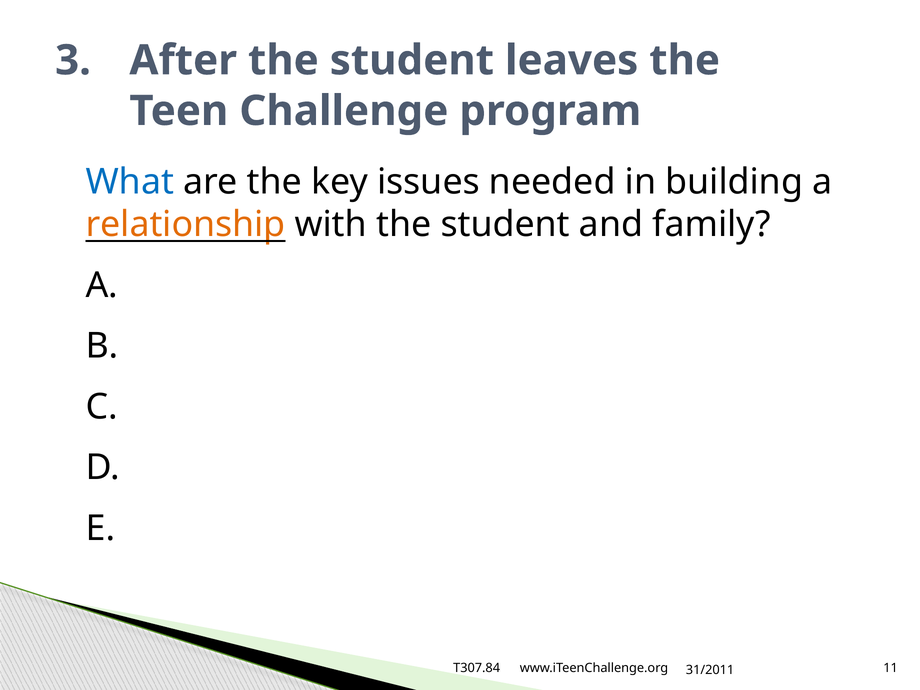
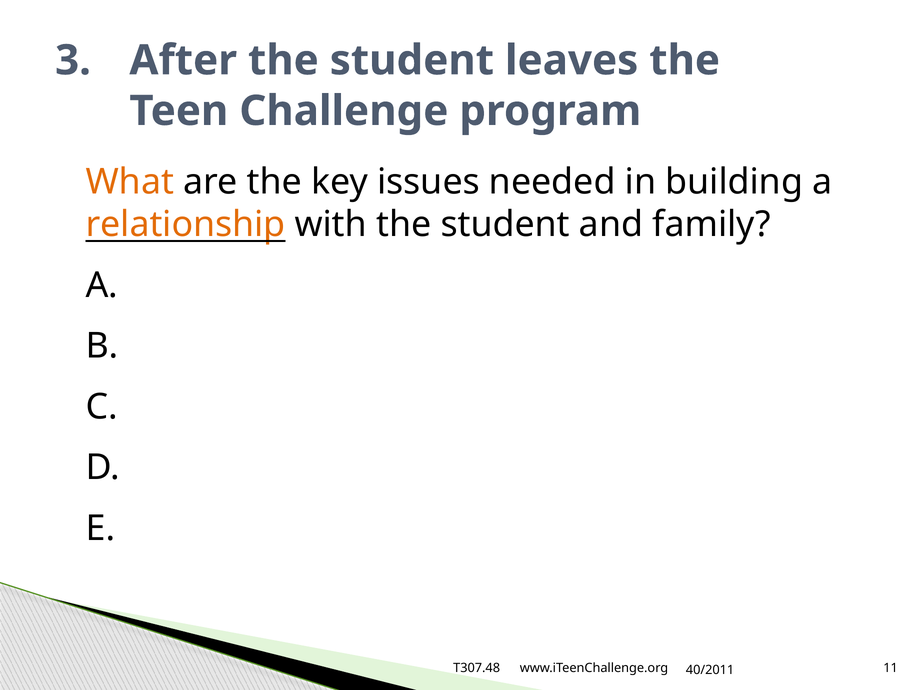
What colour: blue -> orange
T307.84: T307.84 -> T307.48
31/2011: 31/2011 -> 40/2011
